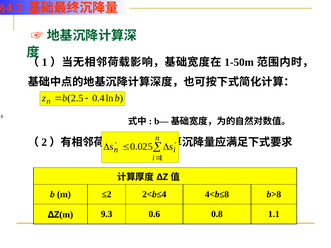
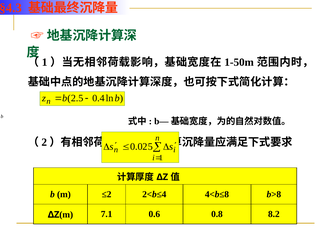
9.3: 9.3 -> 7.1
1.1: 1.1 -> 8.2
